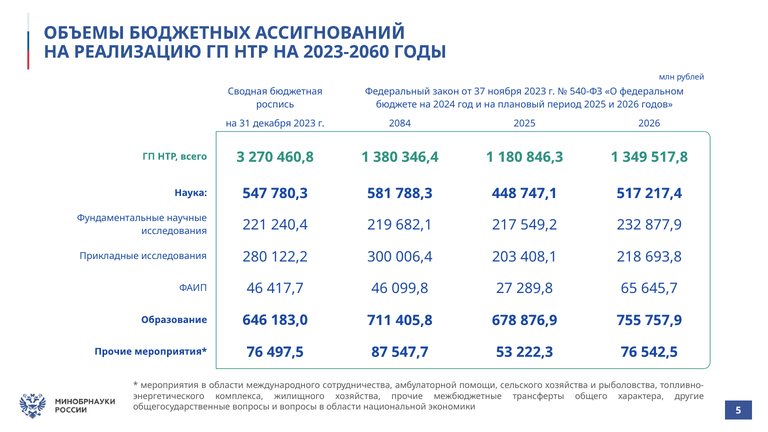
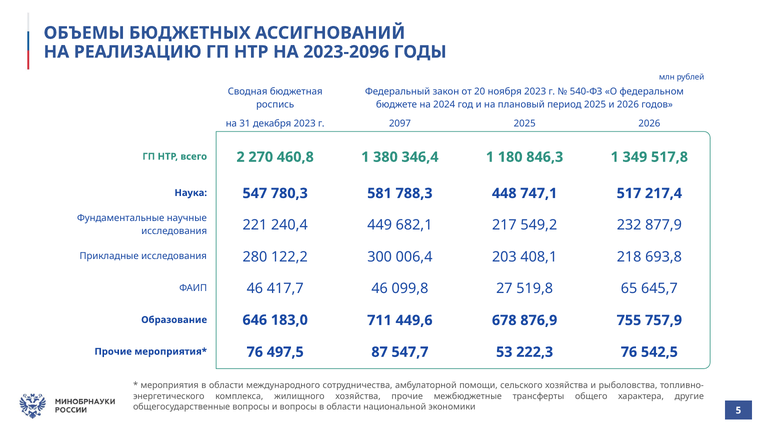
2023-2060: 2023-2060 -> 2023-2096
37: 37 -> 20
2084: 2084 -> 2097
3: 3 -> 2
219: 219 -> 449
289,8: 289,8 -> 519,8
405,8: 405,8 -> 449,6
